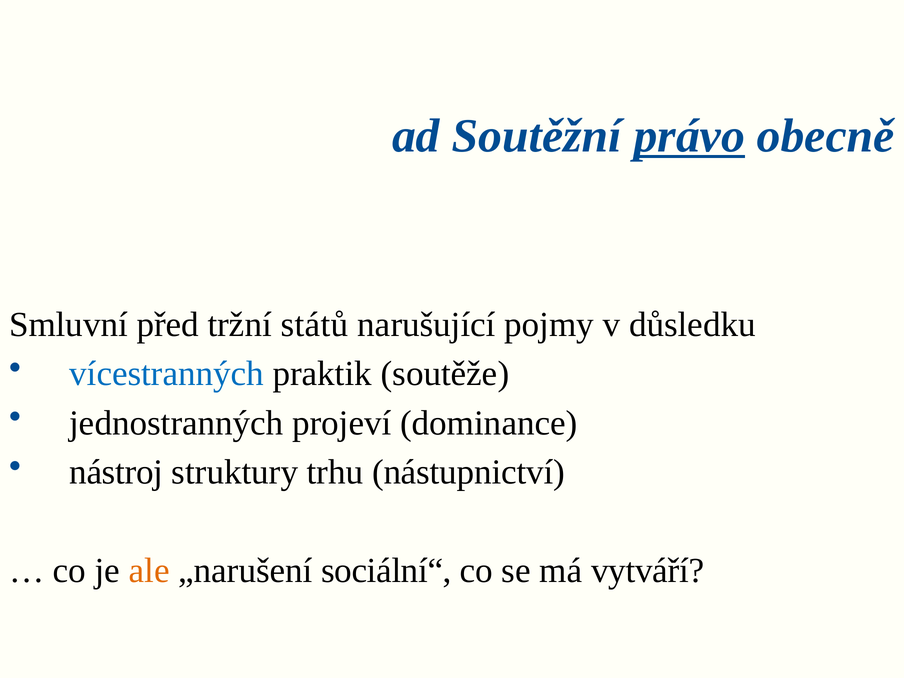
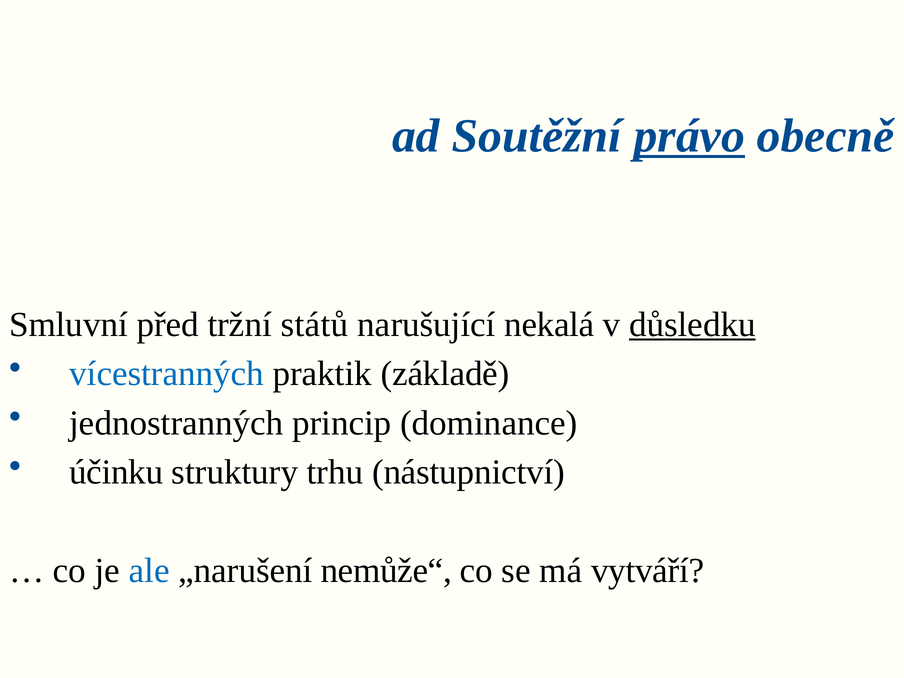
pojmy: pojmy -> nekalá
důsledku underline: none -> present
soutěže: soutěže -> základě
projeví: projeví -> princip
nástroj: nástroj -> účinku
ale colour: orange -> blue
sociální“: sociální“ -> nemůže“
